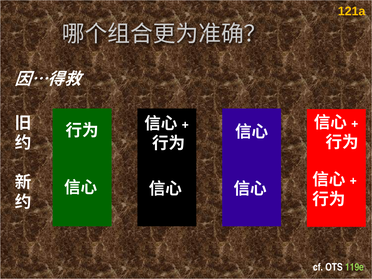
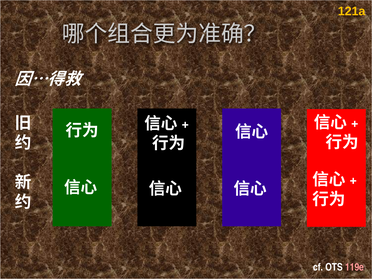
119e colour: light green -> pink
